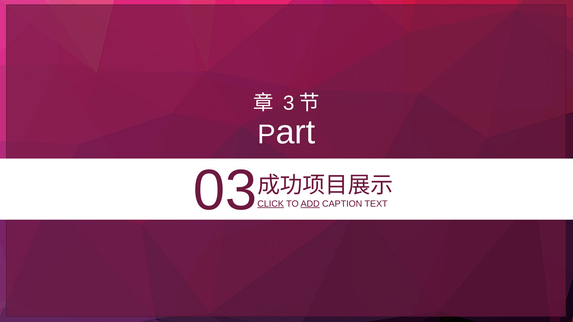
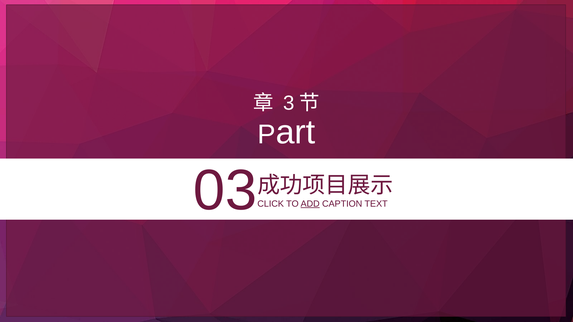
CLICK underline: present -> none
